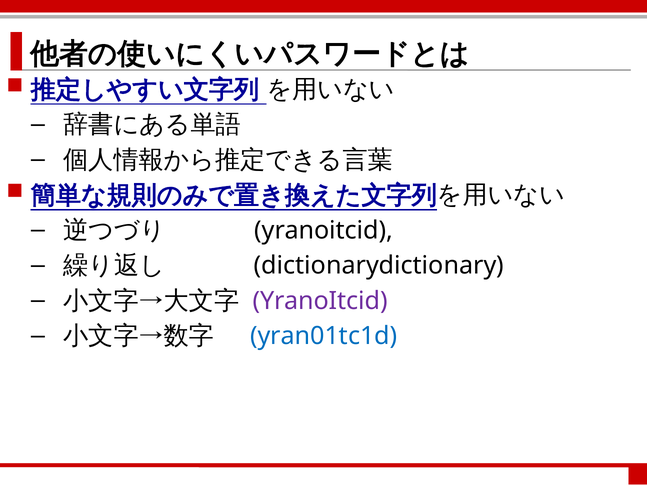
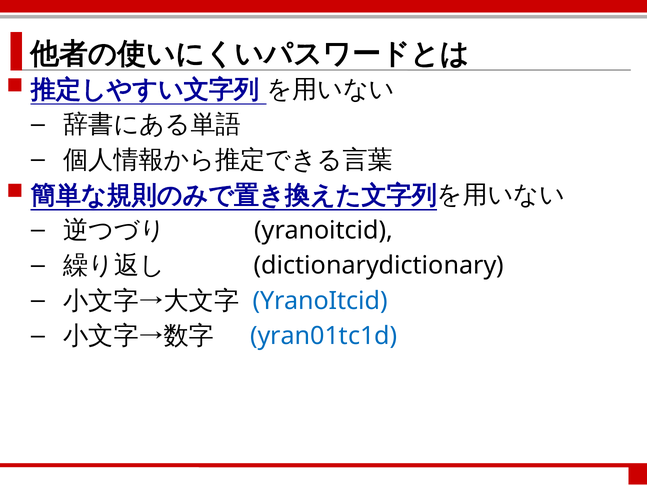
YranoItcid at (320, 301) colour: purple -> blue
